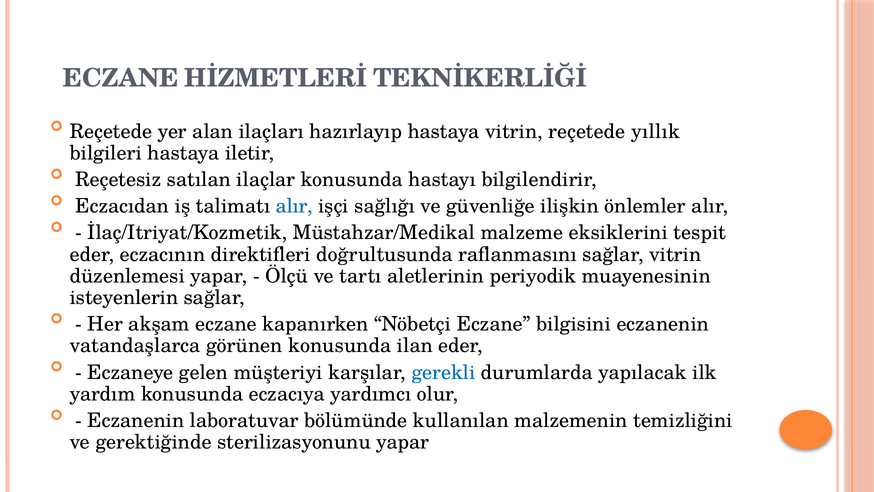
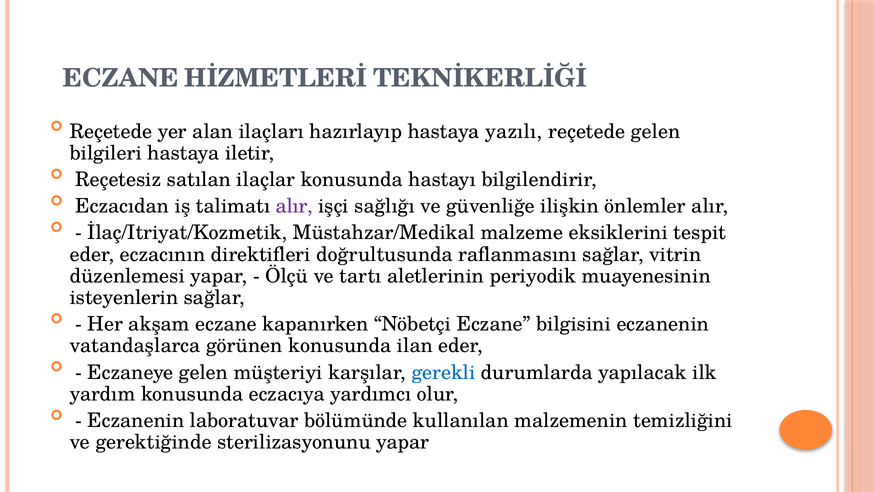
hastaya vitrin: vitrin -> yazılı
reçetede yıllık: yıllık -> gelen
alır at (294, 206) colour: blue -> purple
